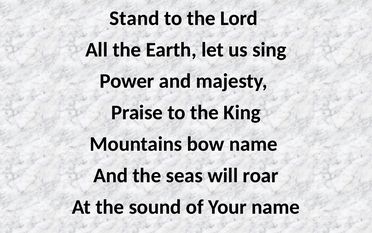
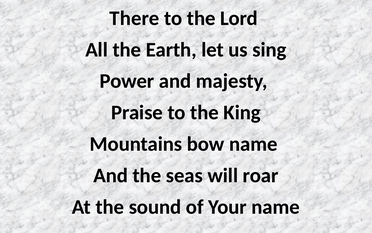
Stand: Stand -> There
